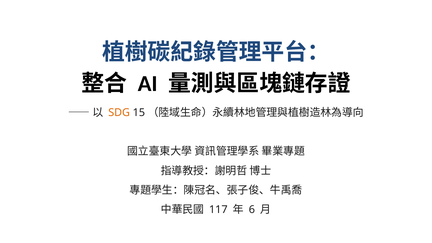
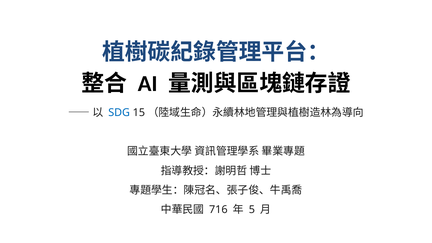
SDG colour: orange -> blue
117: 117 -> 716
6: 6 -> 5
